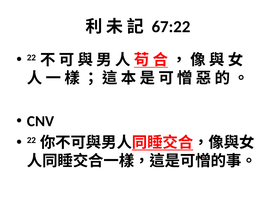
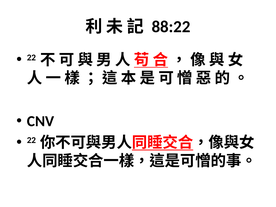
67:22: 67:22 -> 88:22
